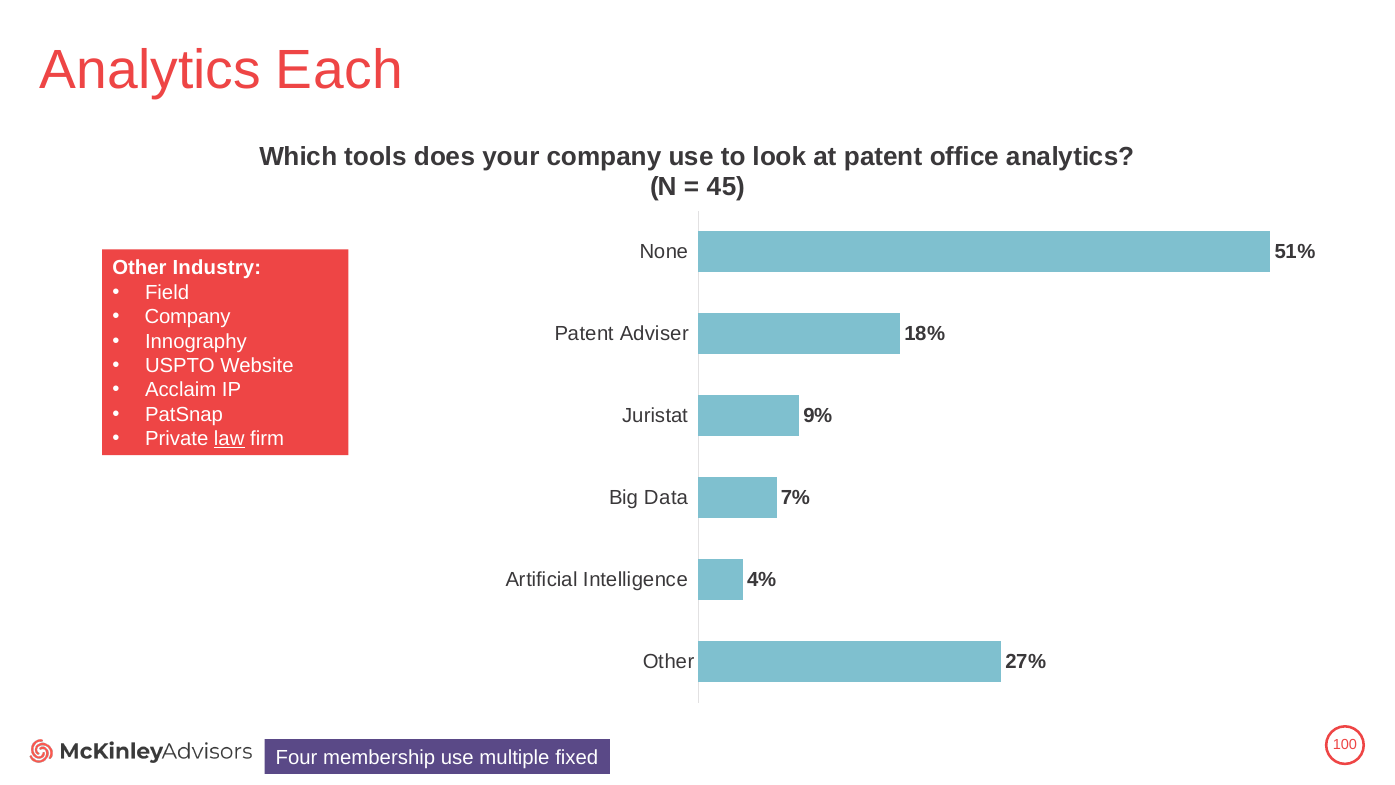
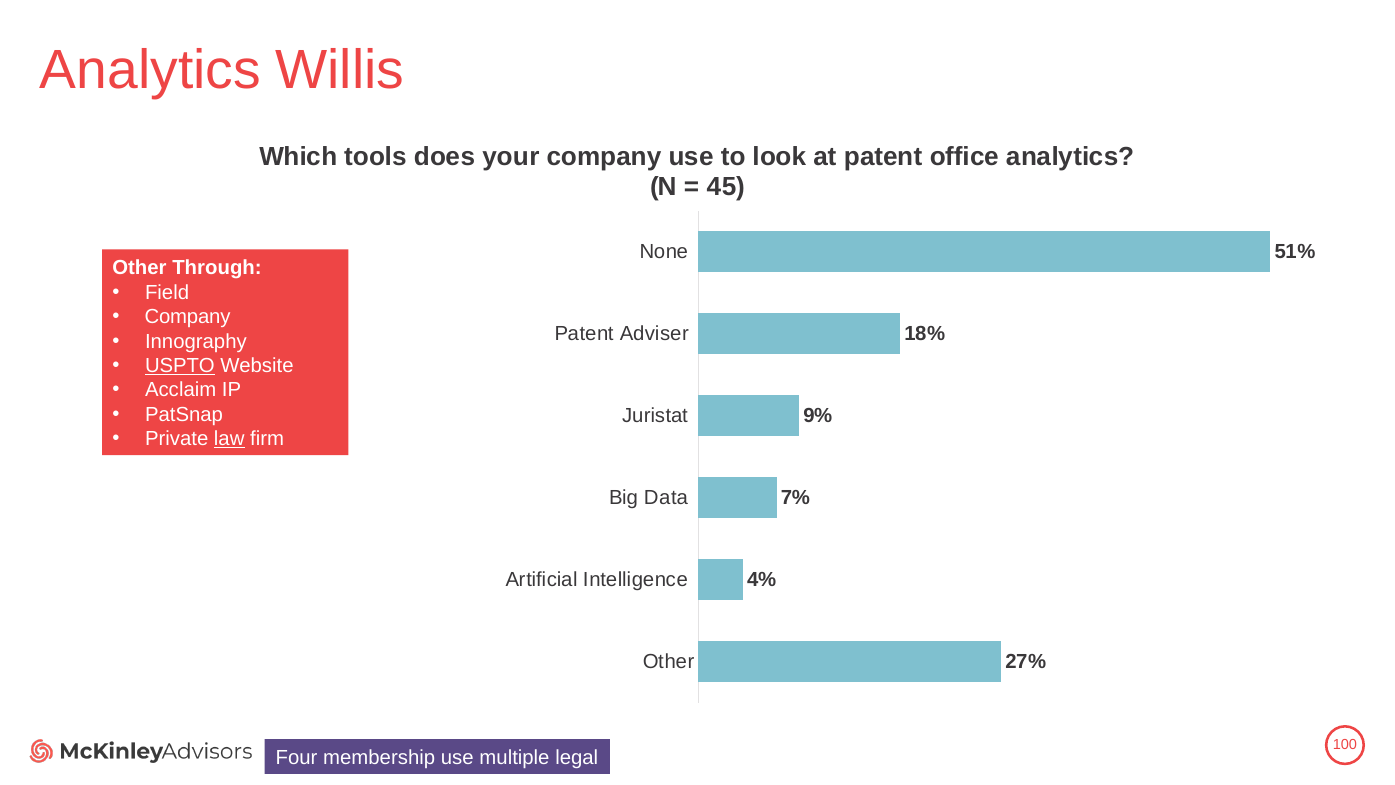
Each: Each -> Willis
Industry: Industry -> Through
USPTO underline: none -> present
fixed: fixed -> legal
